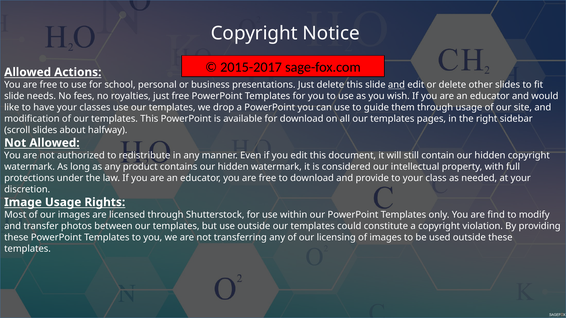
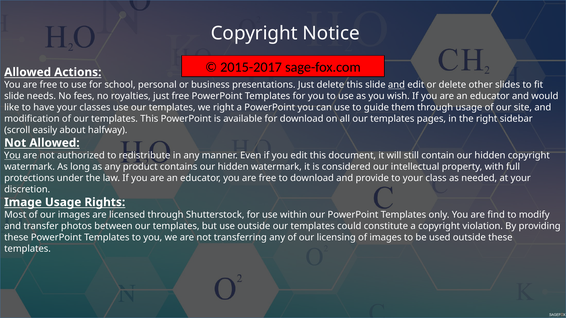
we drop: drop -> right
scroll slides: slides -> easily
You at (12, 156) underline: none -> present
